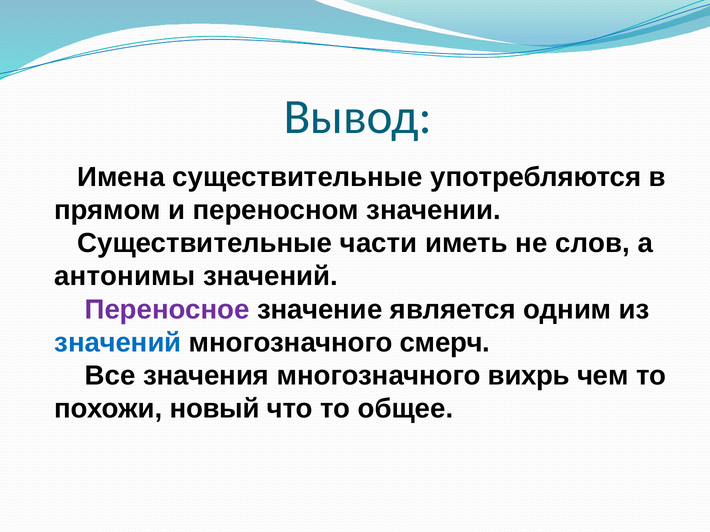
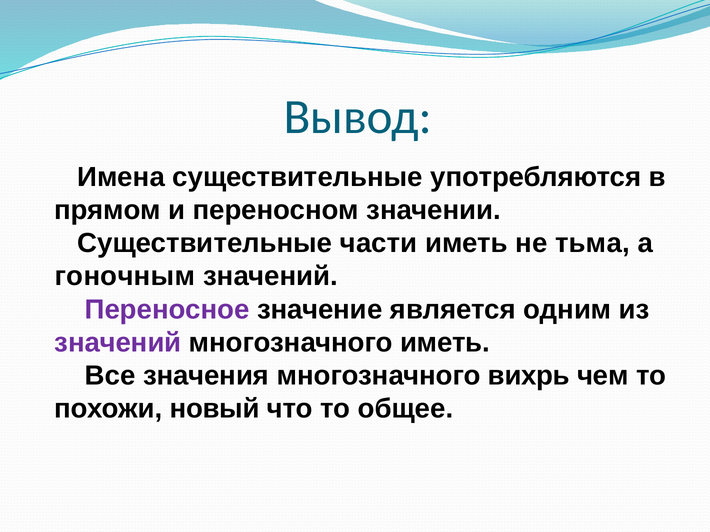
слов: слов -> тьма
антонимы: антонимы -> гоночным
значений at (118, 343) colour: blue -> purple
многозначного смерч: смерч -> иметь
